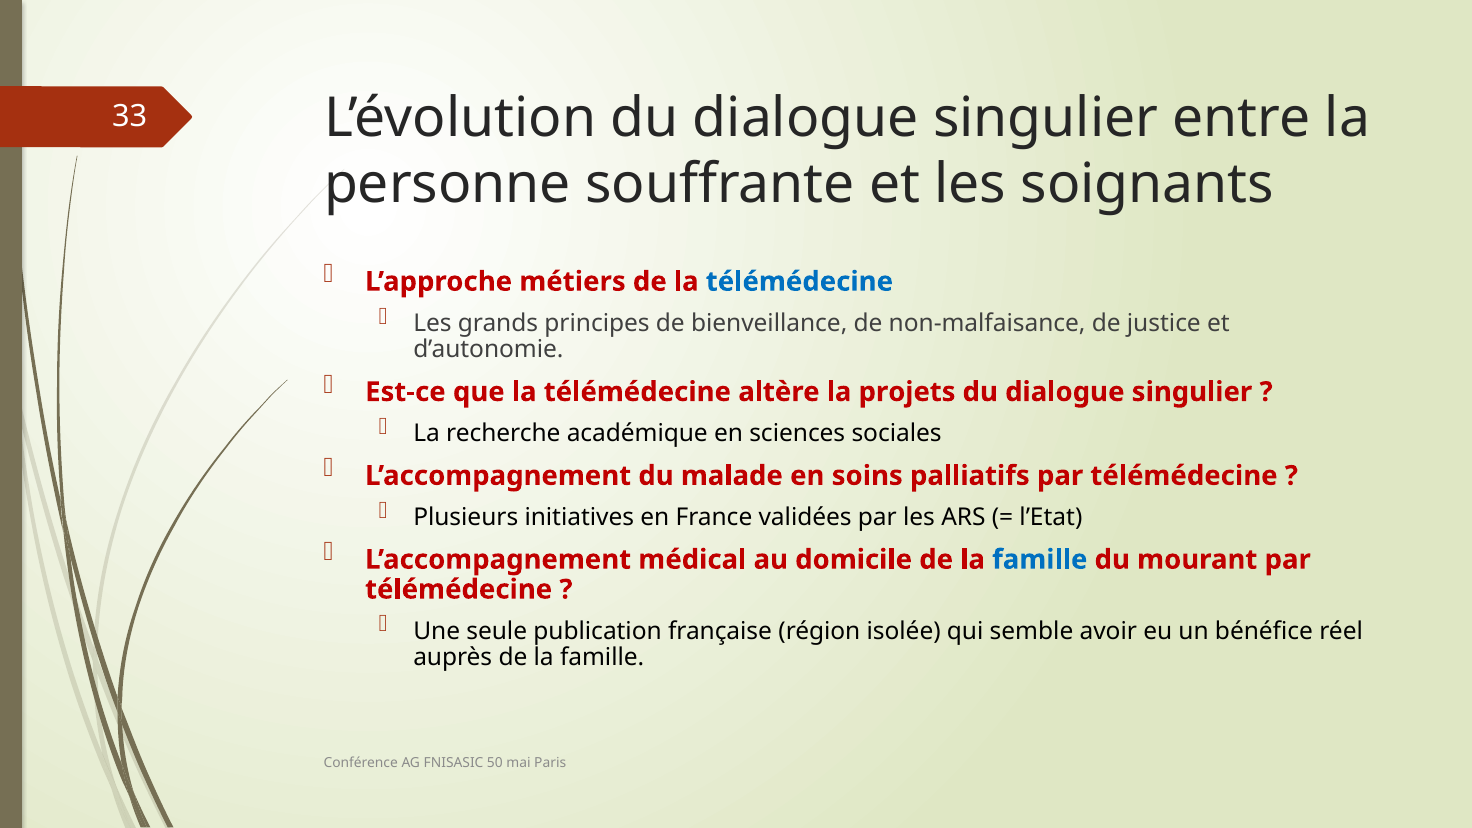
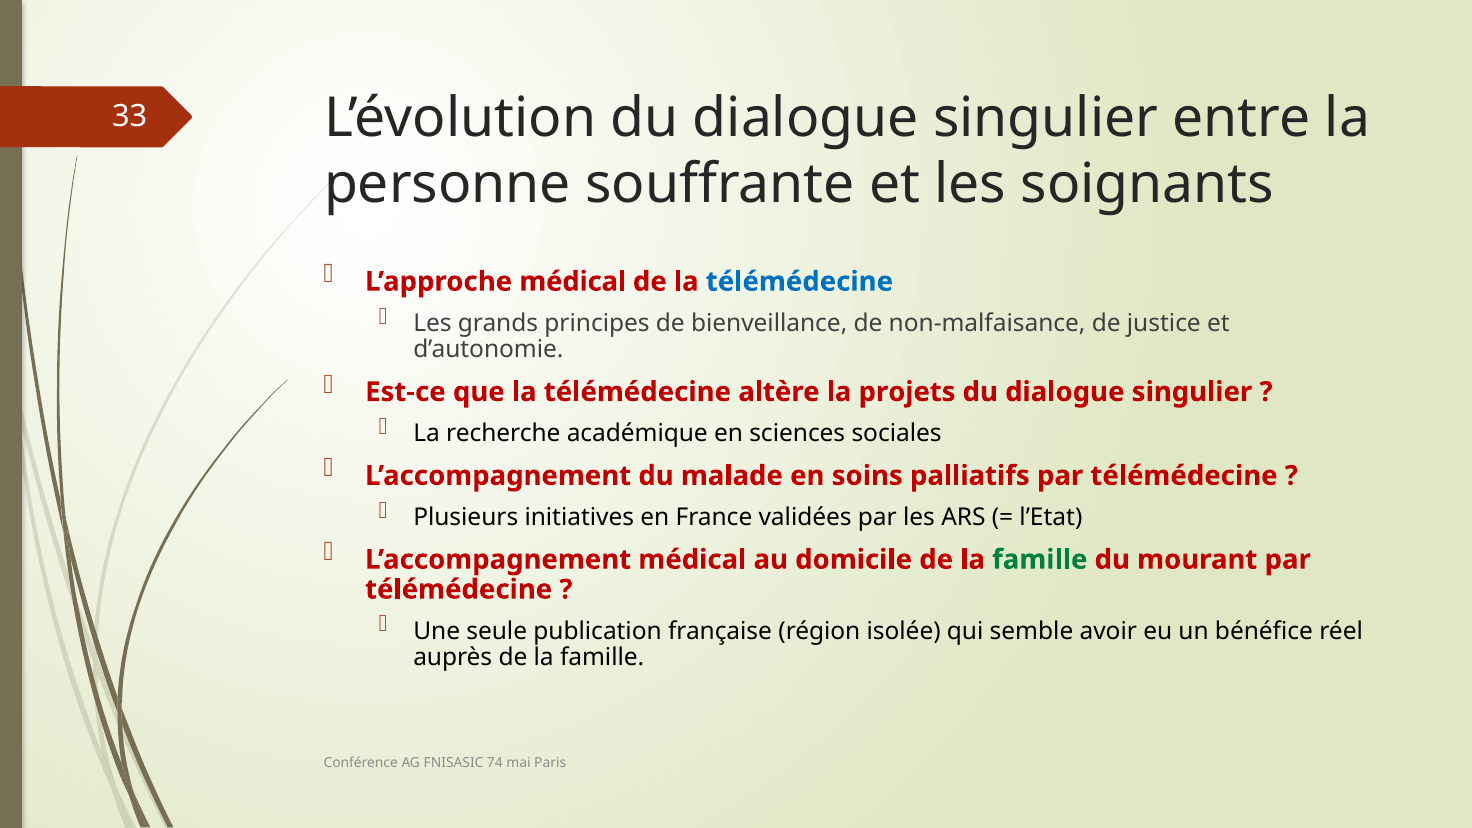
L’approche métiers: métiers -> médical
famille at (1040, 560) colour: blue -> green
50: 50 -> 74
